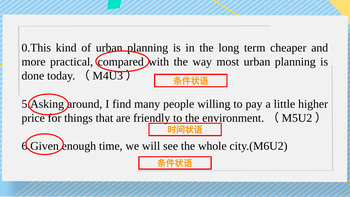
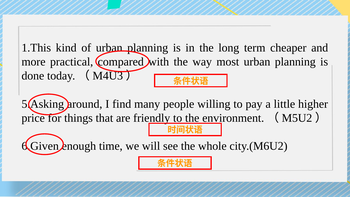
0.This: 0.This -> 1.This
